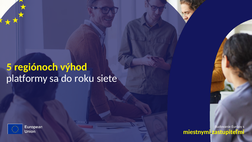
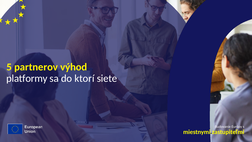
regiónoch: regiónoch -> partnerov
roku: roku -> ktorí
